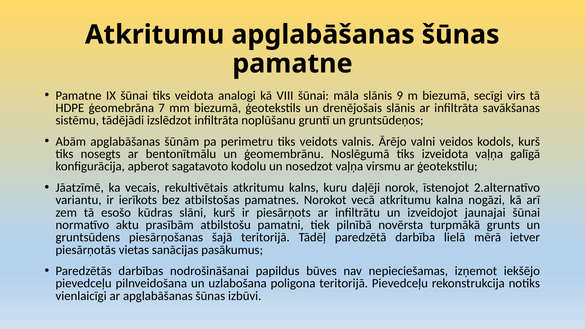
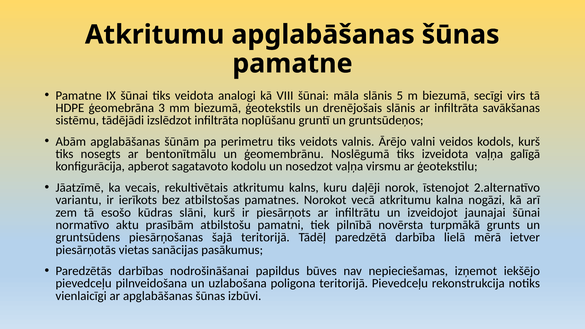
9: 9 -> 5
7: 7 -> 3
